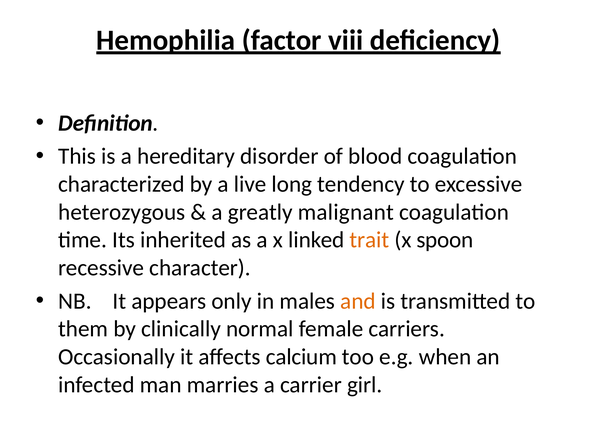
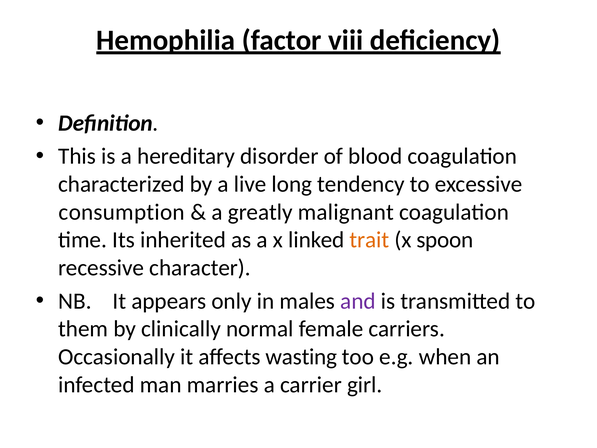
heterozygous: heterozygous -> consumption
and colour: orange -> purple
calcium: calcium -> wasting
